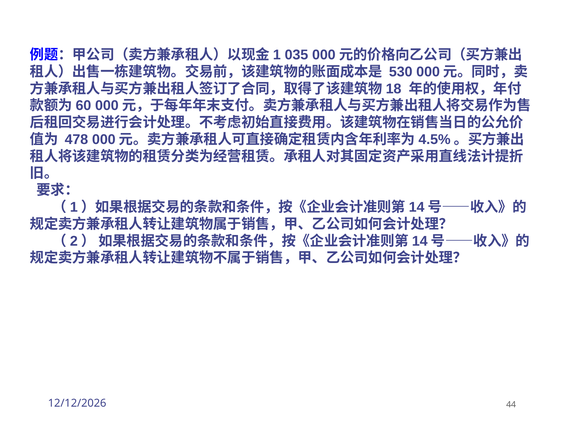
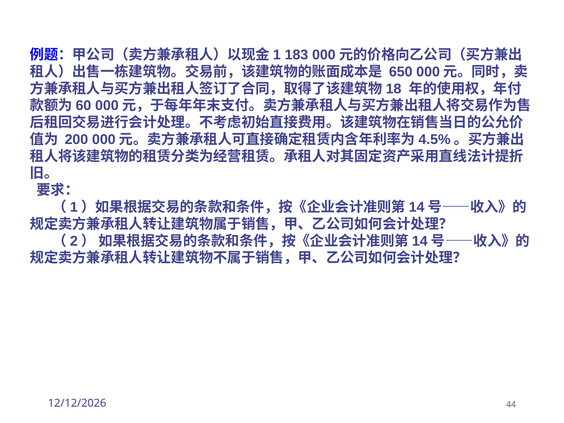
035: 035 -> 183
530: 530 -> 650
478: 478 -> 200
